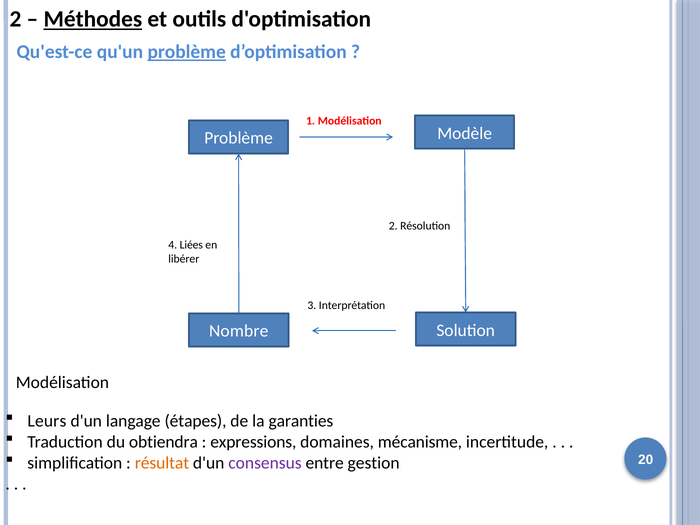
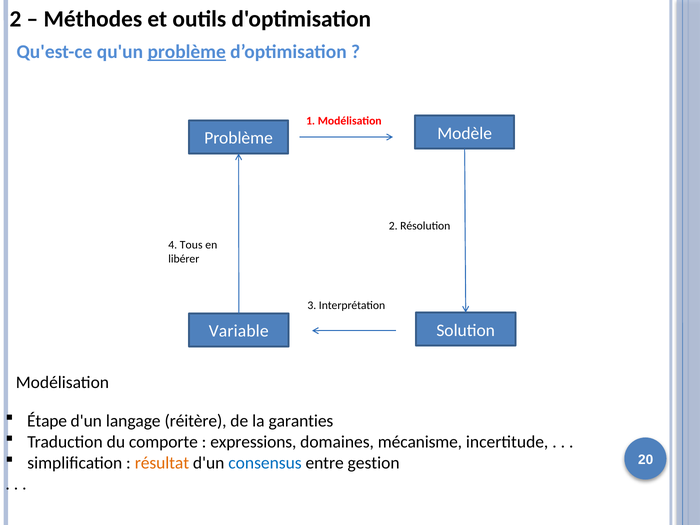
Méthodes underline: present -> none
Liées: Liées -> Tous
Nombre: Nombre -> Variable
Leurs: Leurs -> Étape
étapes: étapes -> réitère
obtiendra: obtiendra -> comporte
consensus colour: purple -> blue
